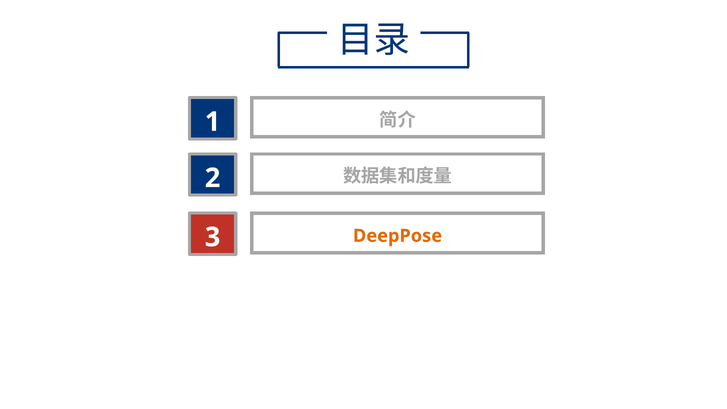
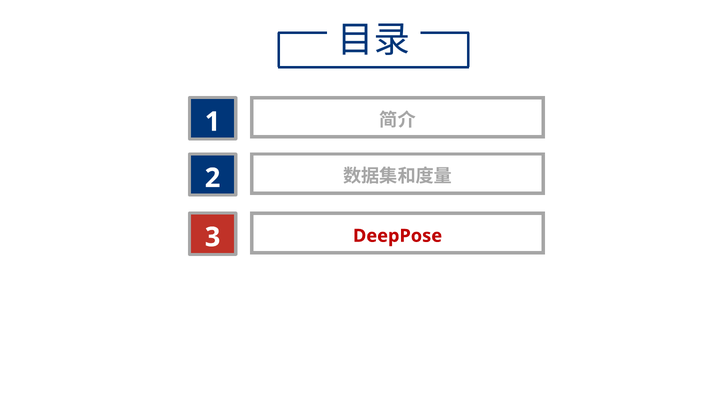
DeepPose colour: orange -> red
